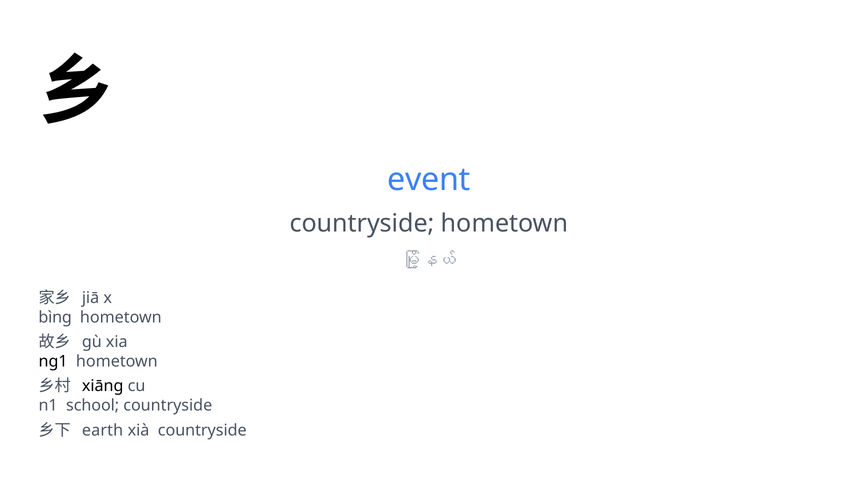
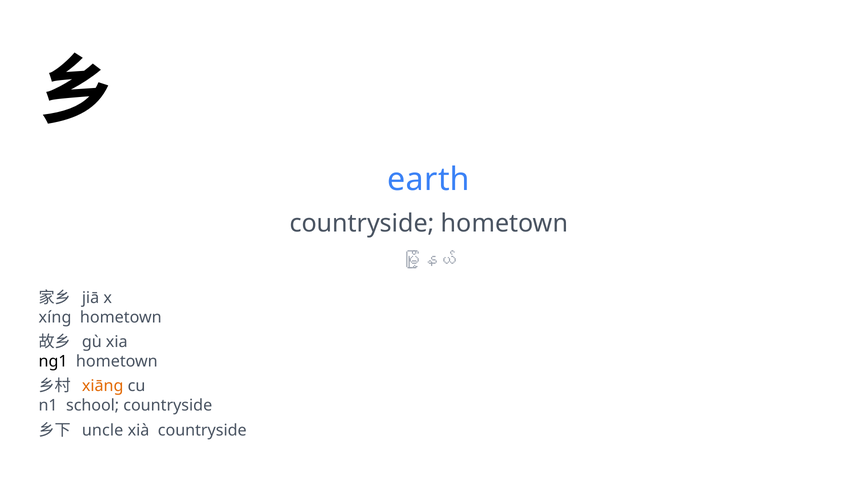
event: event -> earth
bìng: bìng -> xíng
xiāng colour: black -> orange
earth: earth -> uncle
